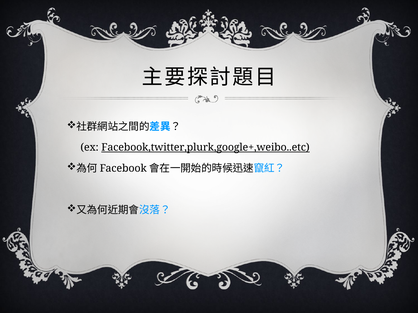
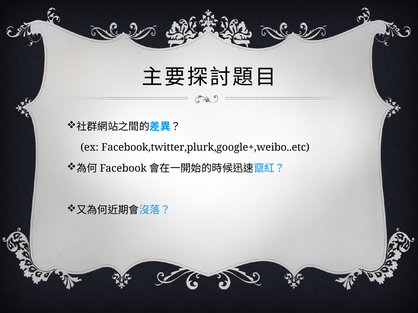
Facebook,twitter,plurk,google+,weibo..etc underline: present -> none
